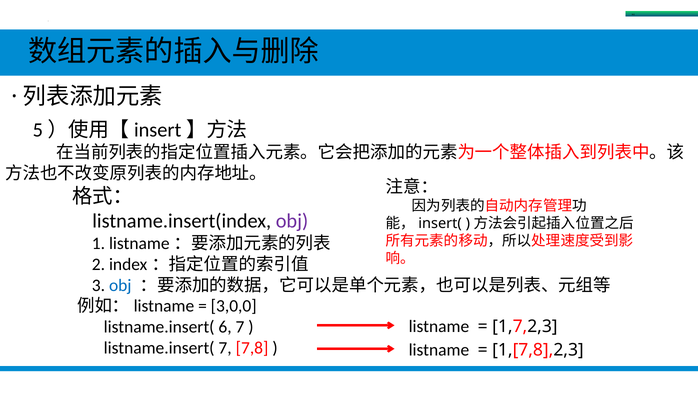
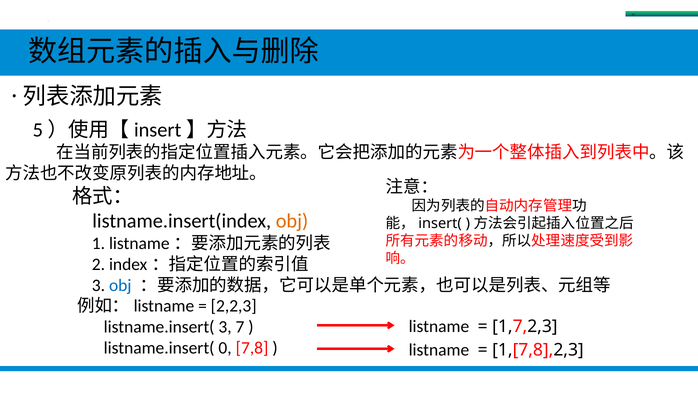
obj at (292, 221) colour: purple -> orange
3,0,0: 3,0,0 -> 2,2,3
listname.insert( 6: 6 -> 3
listname.insert( 7: 7 -> 0
